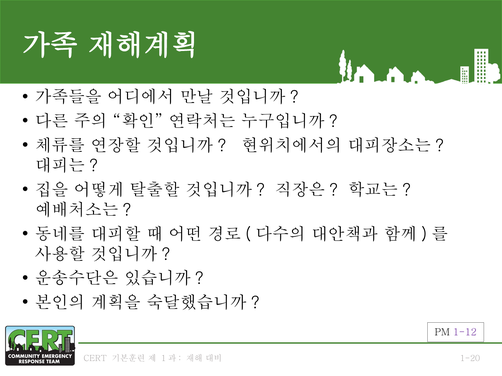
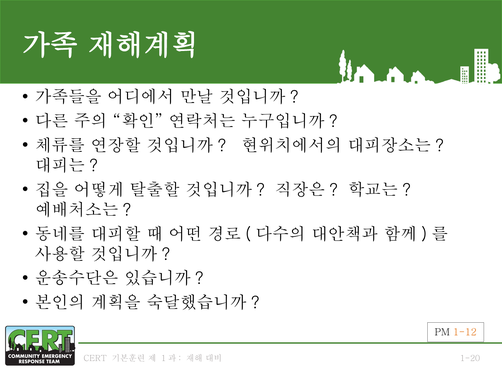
1-12 colour: purple -> orange
